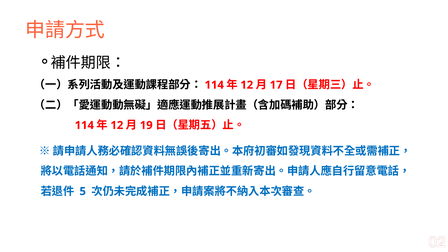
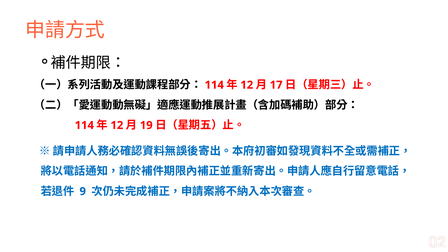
5: 5 -> 9
